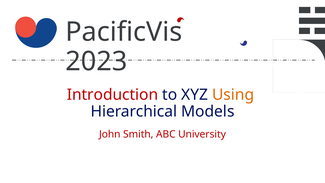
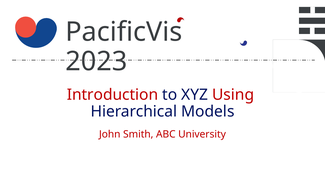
Using colour: orange -> red
